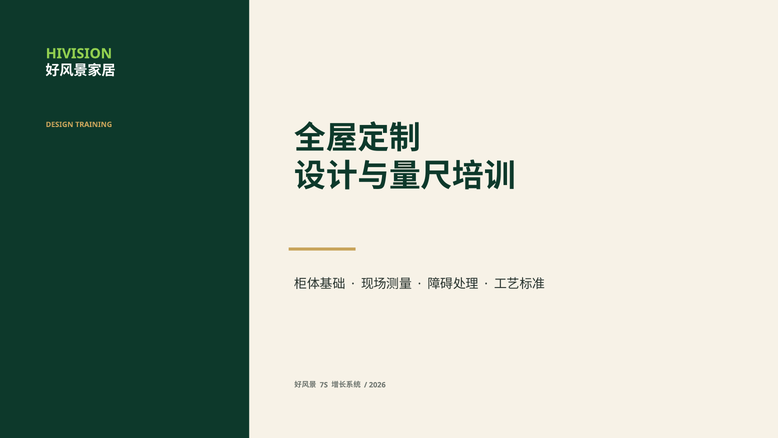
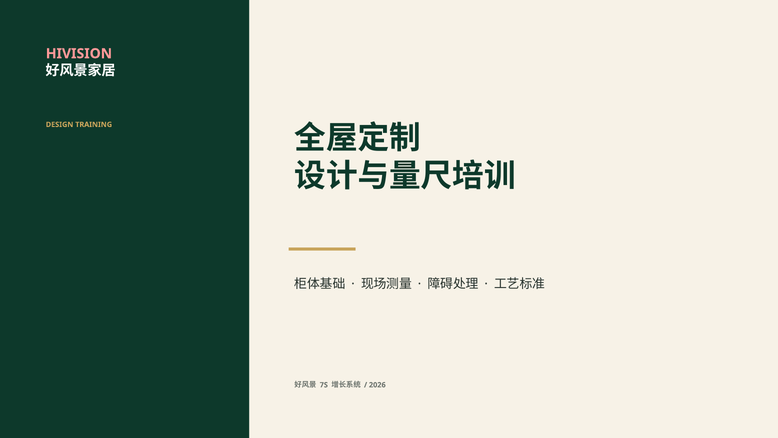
HIVISION colour: light green -> pink
